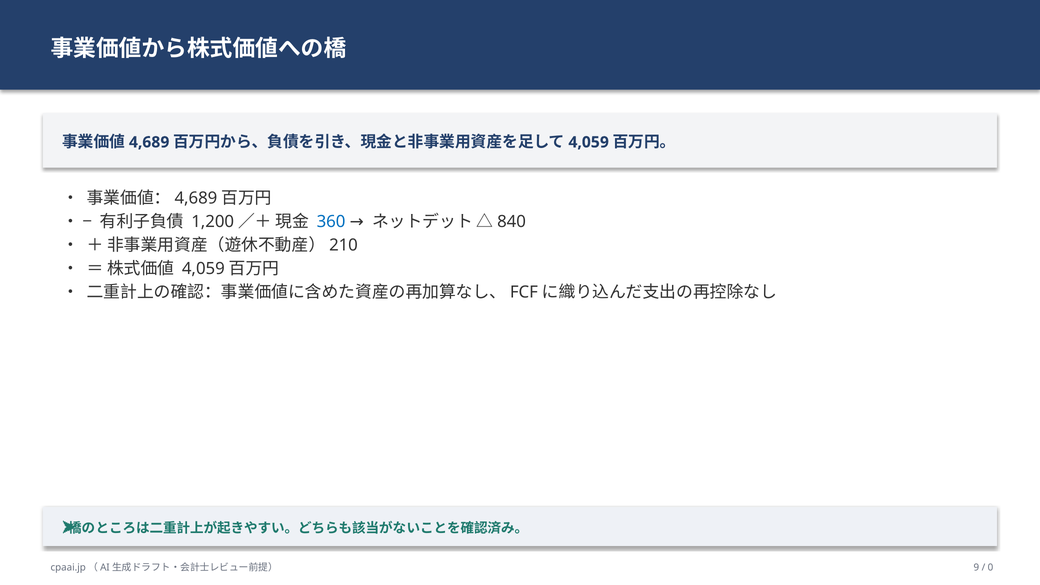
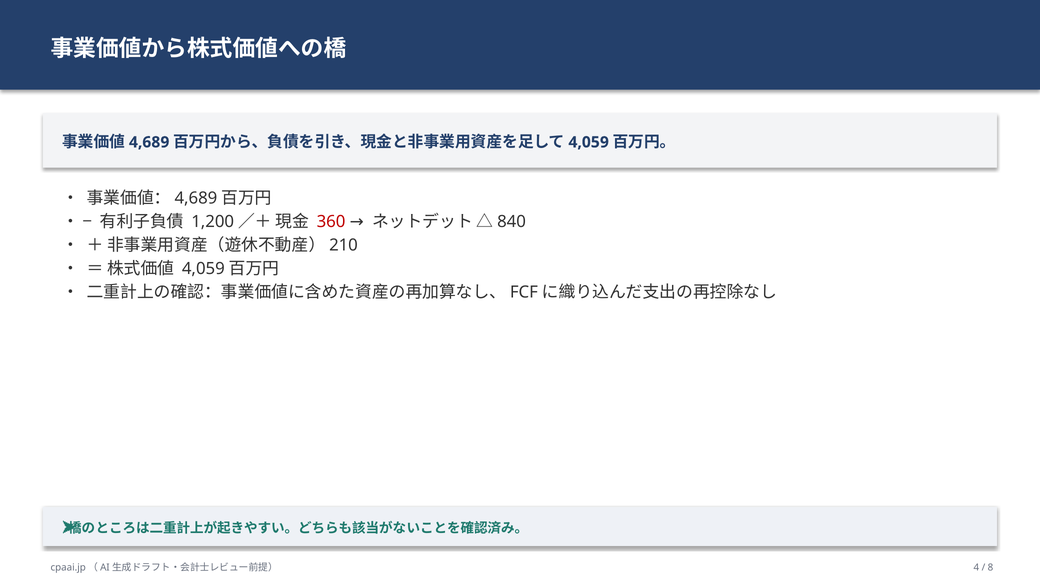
360 colour: blue -> red
9: 9 -> 4
0: 0 -> 8
